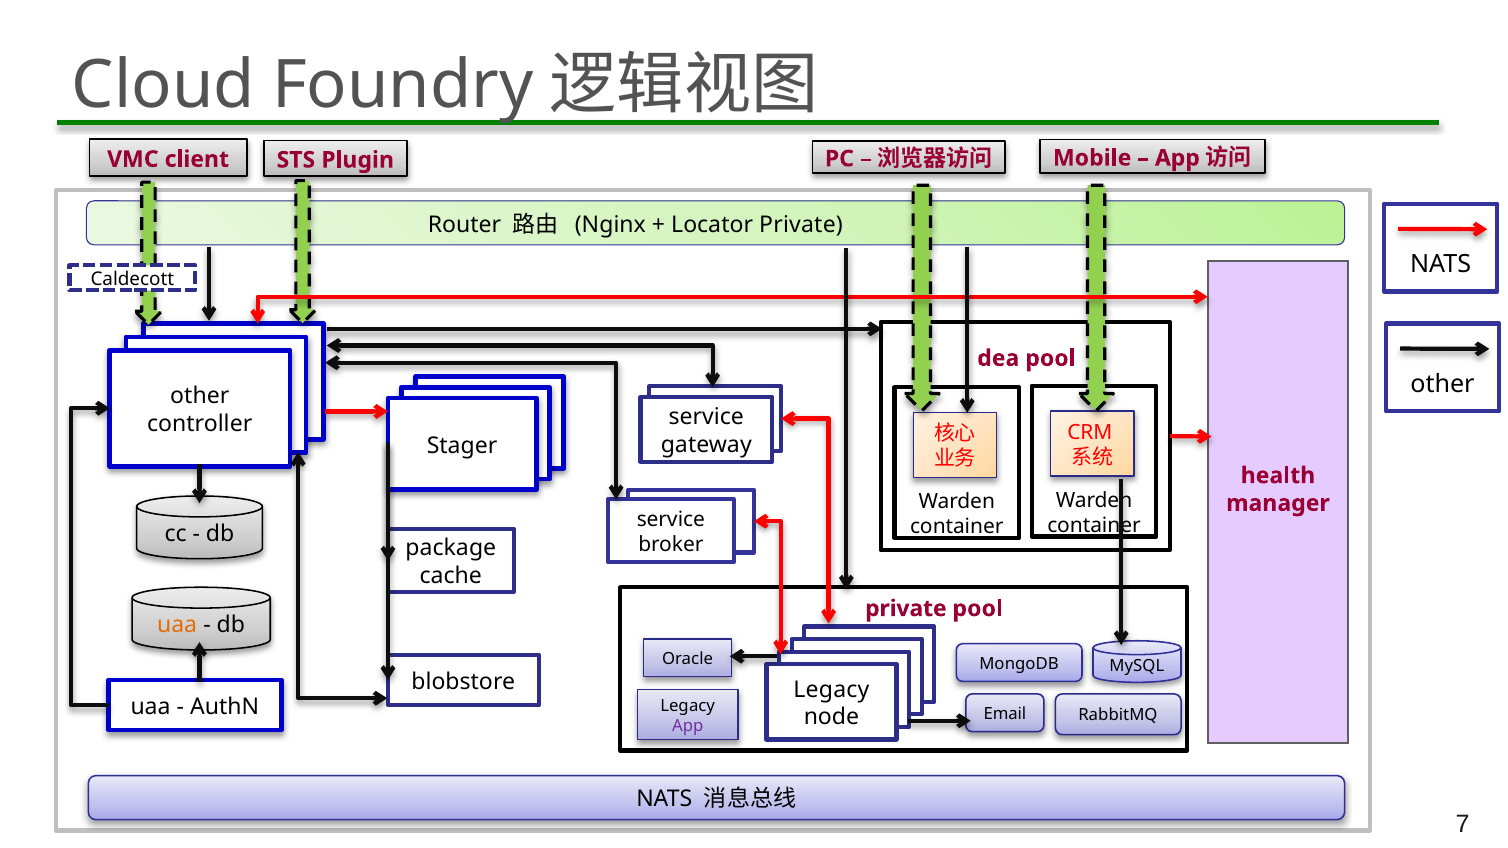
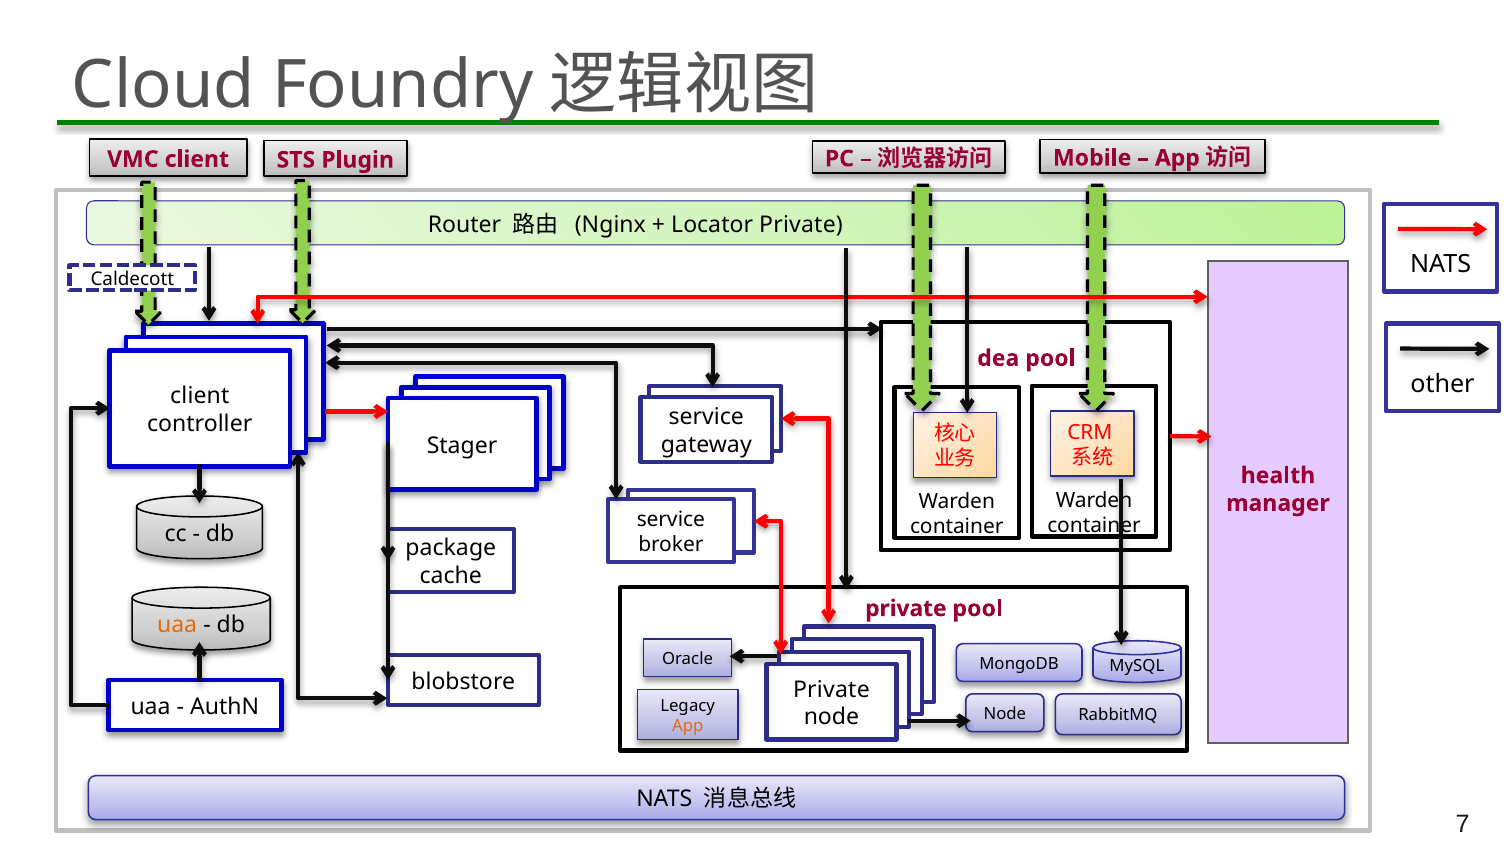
other at (200, 396): other -> client
Legacy at (831, 690): Legacy -> Private
Email at (1005, 714): Email -> Node
App at (688, 726) colour: purple -> orange
